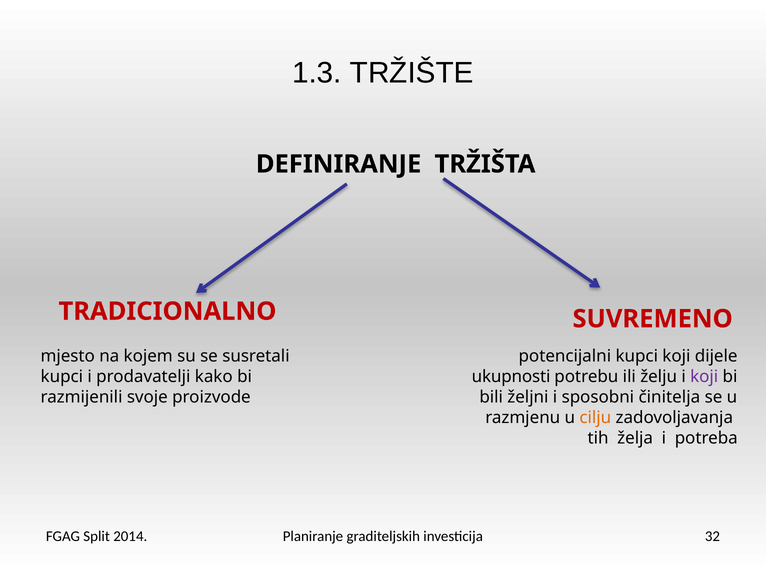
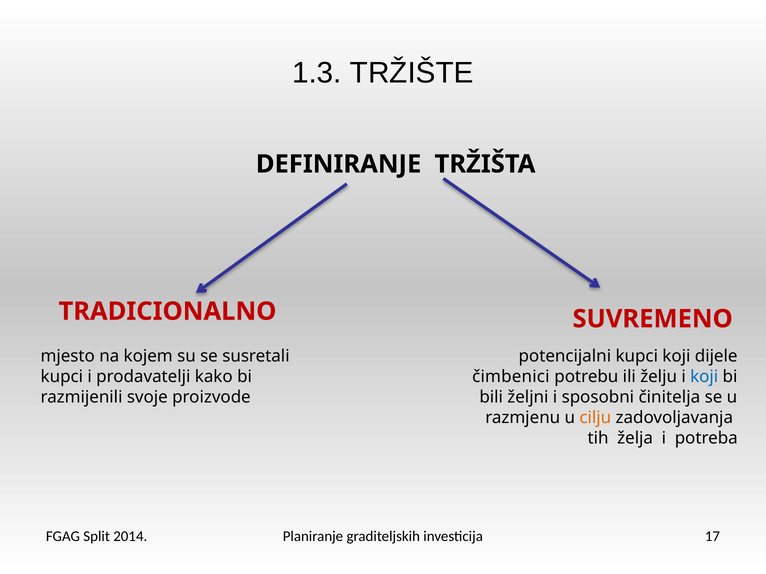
ukupnosti: ukupnosti -> čimbenici
koji at (704, 377) colour: purple -> blue
32: 32 -> 17
